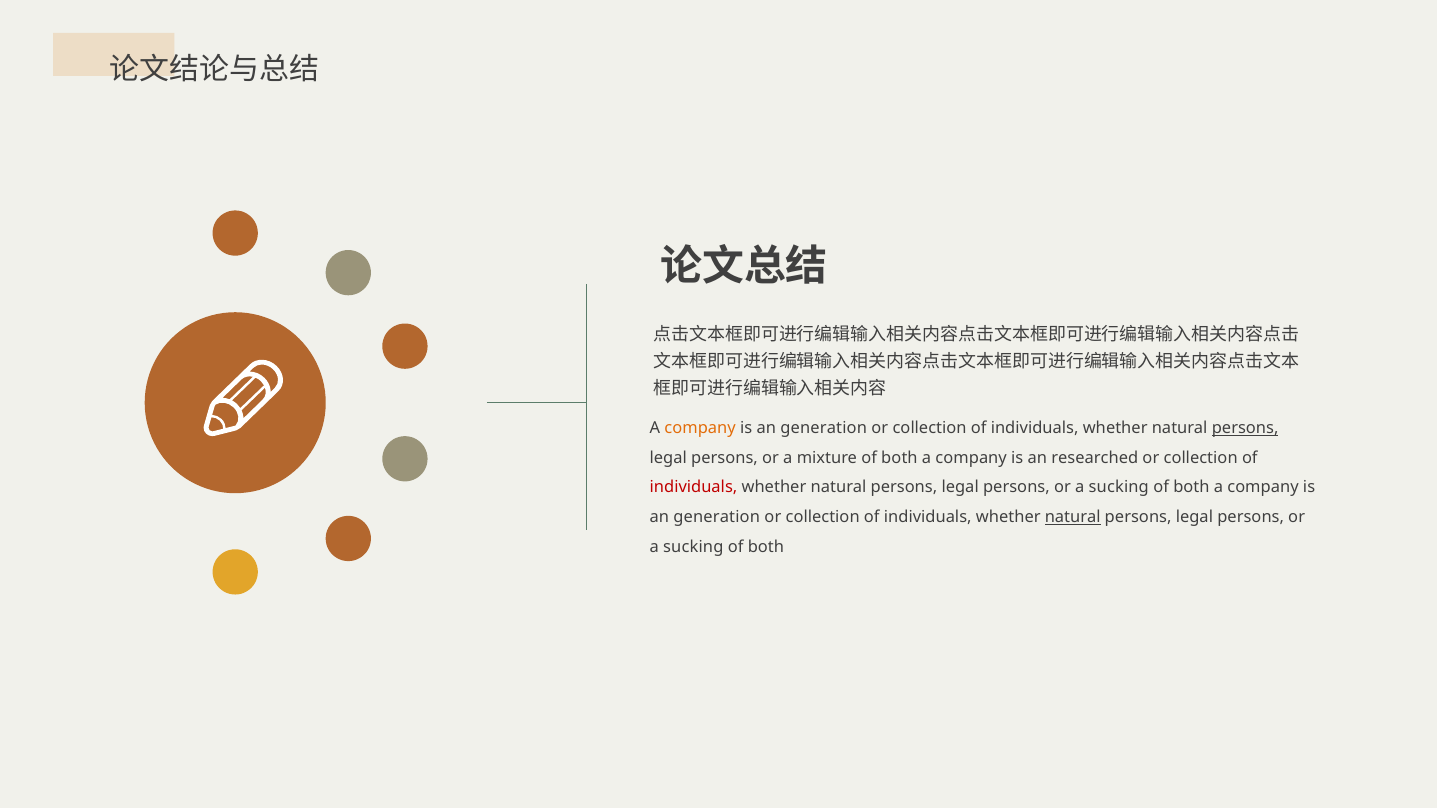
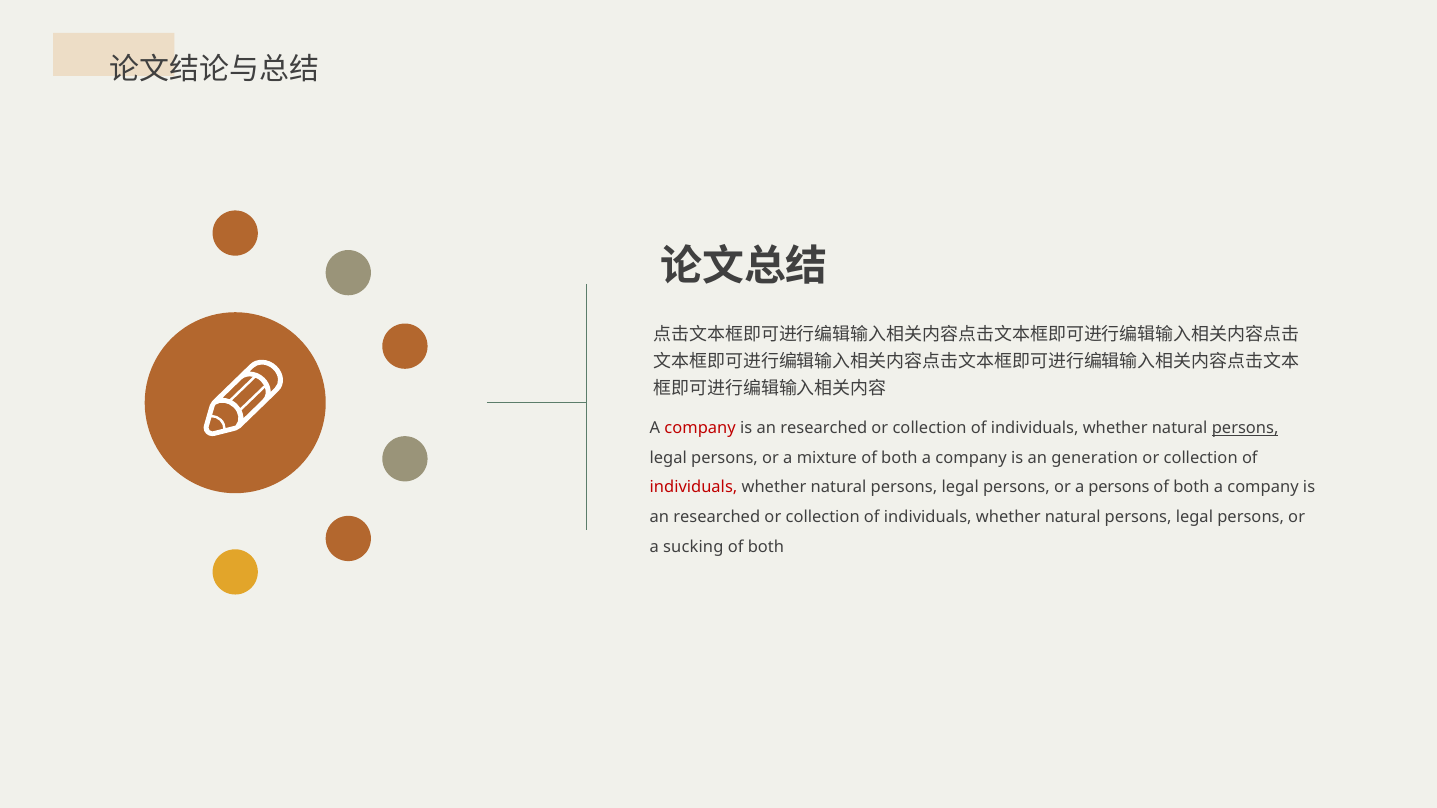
company at (700, 428) colour: orange -> red
generation at (824, 428): generation -> researched
researched: researched -> generation
sucking at (1119, 488): sucking -> persons
generation at (717, 517): generation -> researched
natural at (1073, 517) underline: present -> none
